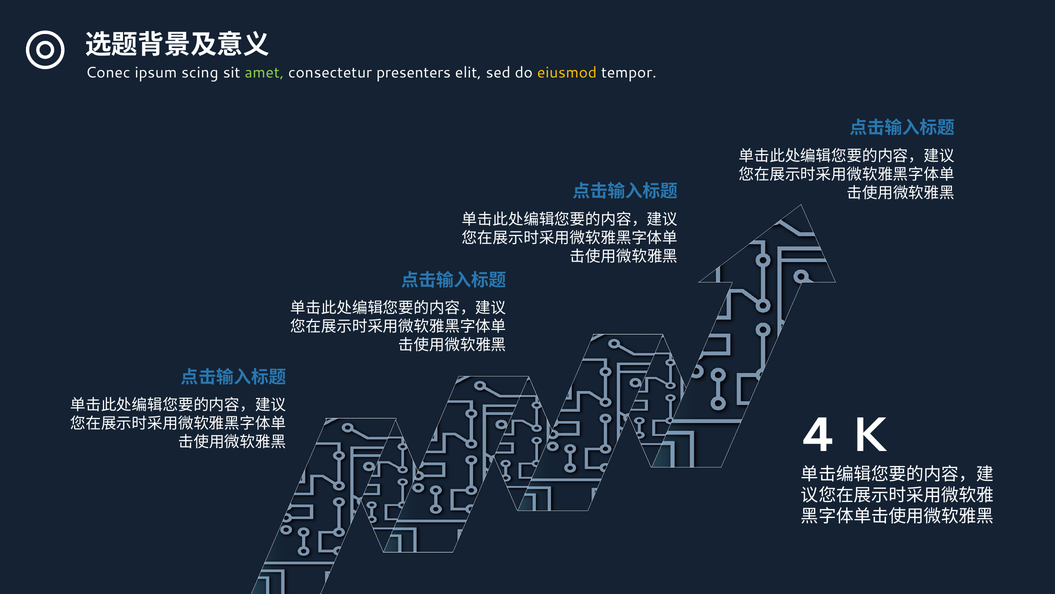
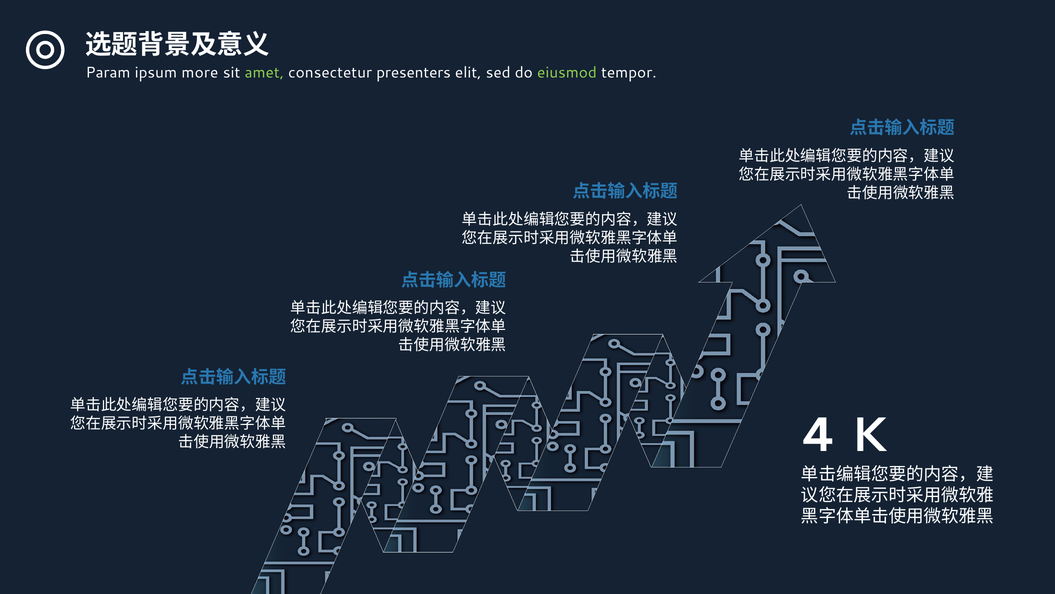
Conec: Conec -> Param
scing: scing -> more
eiusmod colour: yellow -> light green
